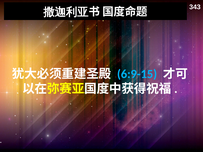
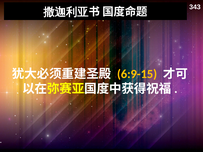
6:9-15 colour: light blue -> yellow
